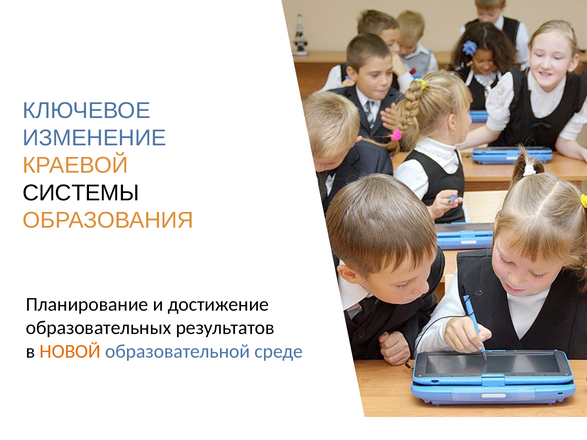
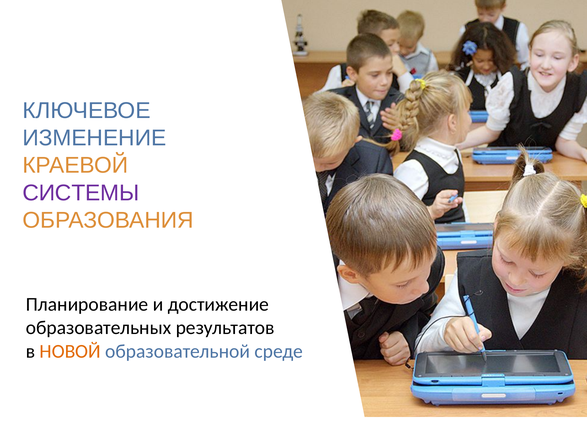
СИСТЕМЫ colour: black -> purple
